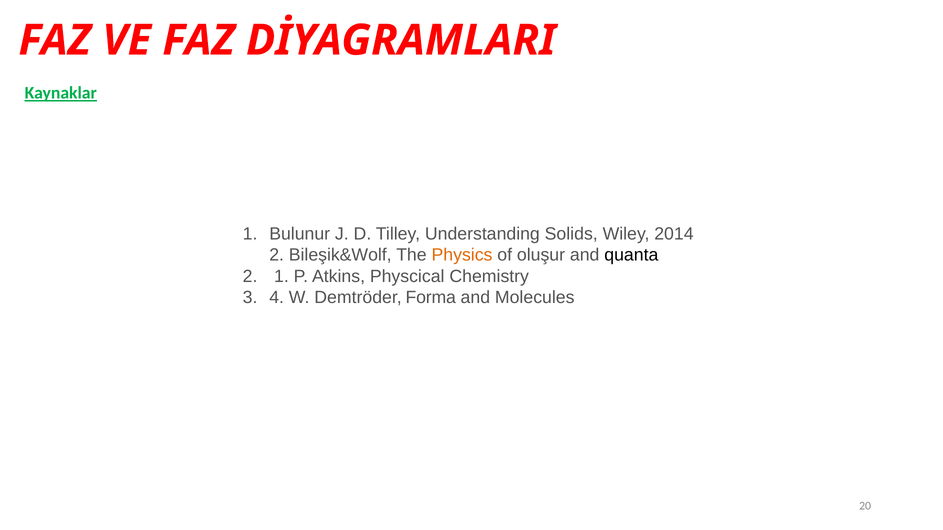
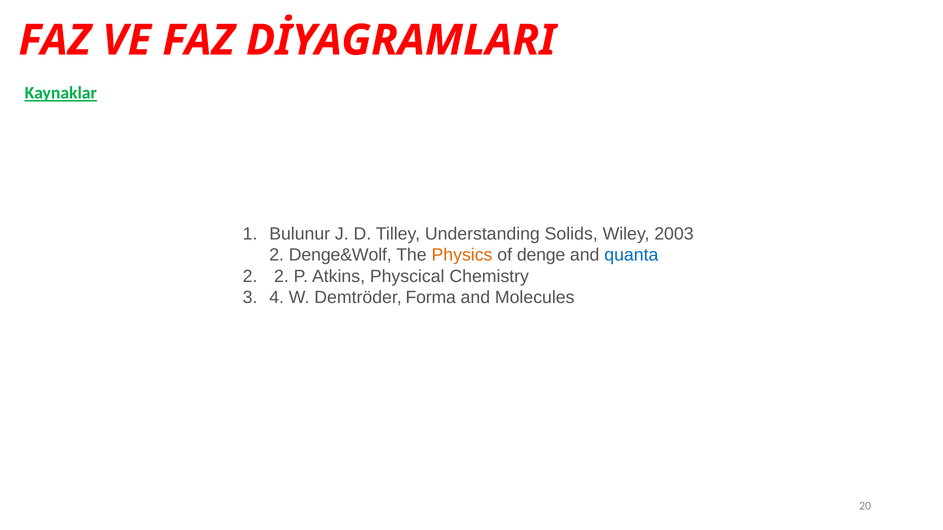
2014: 2014 -> 2003
Bileşik&Wolf: Bileşik&Wolf -> Denge&Wolf
oluşur: oluşur -> denge
quanta colour: black -> blue
2 1: 1 -> 2
